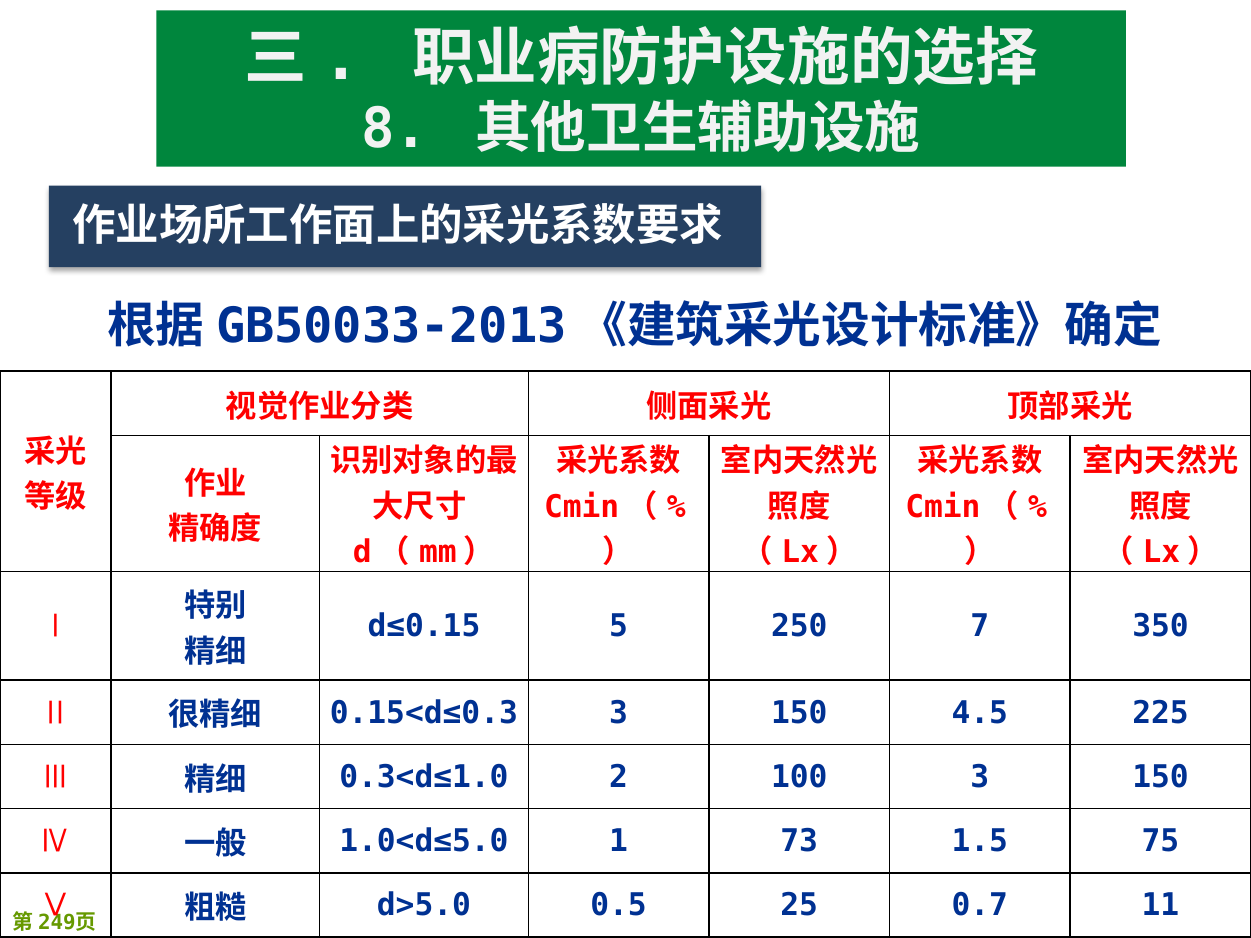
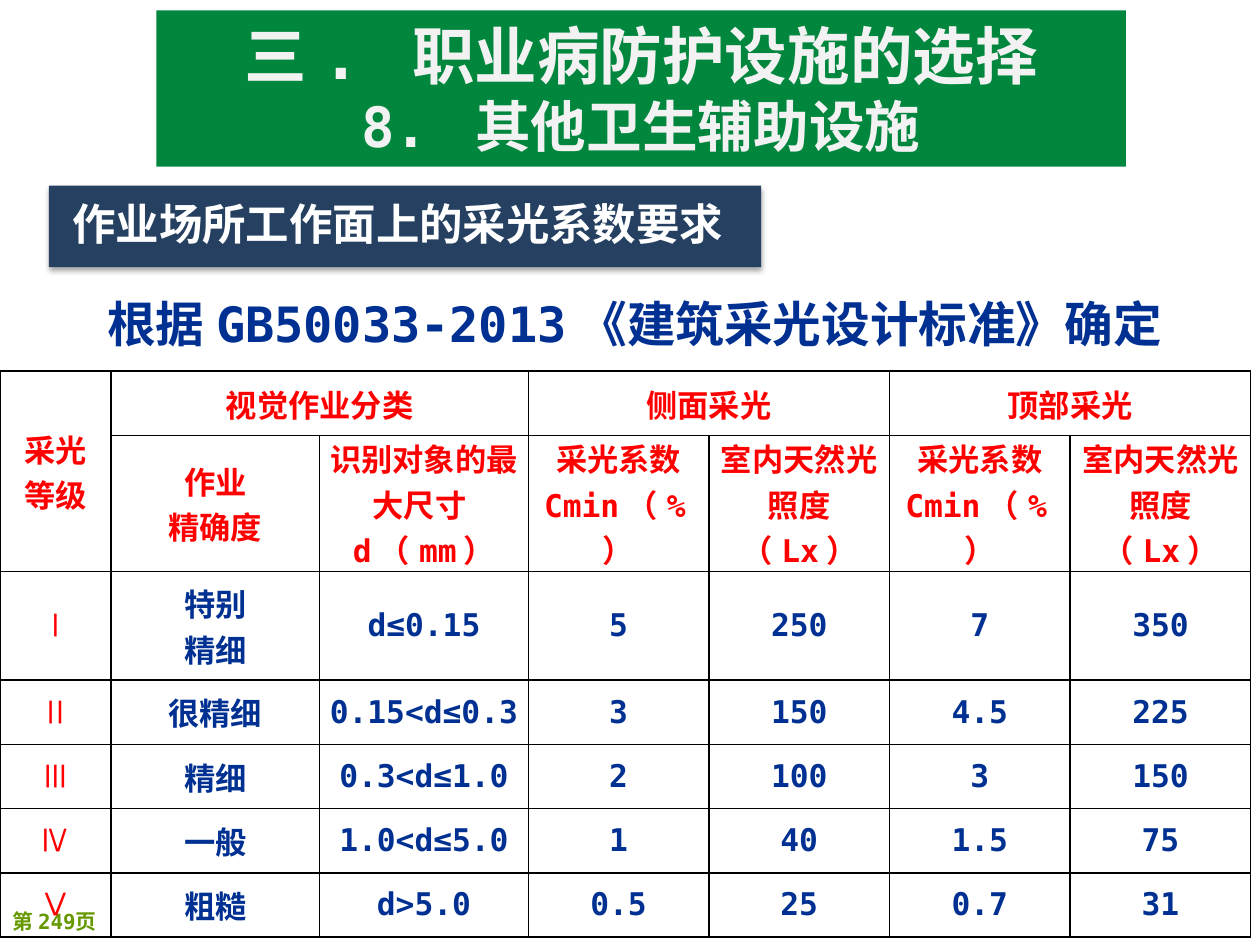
73: 73 -> 40
11: 11 -> 31
